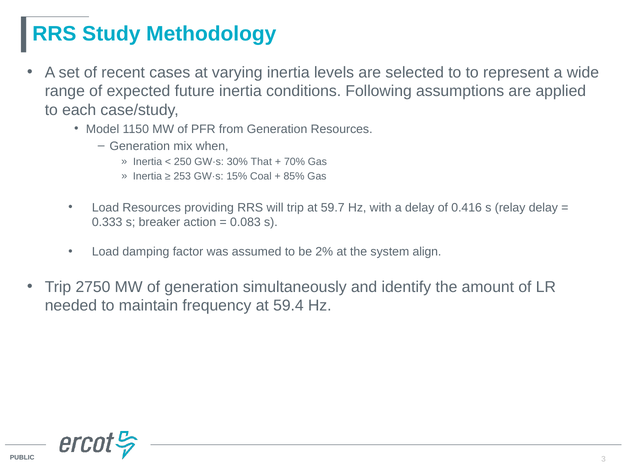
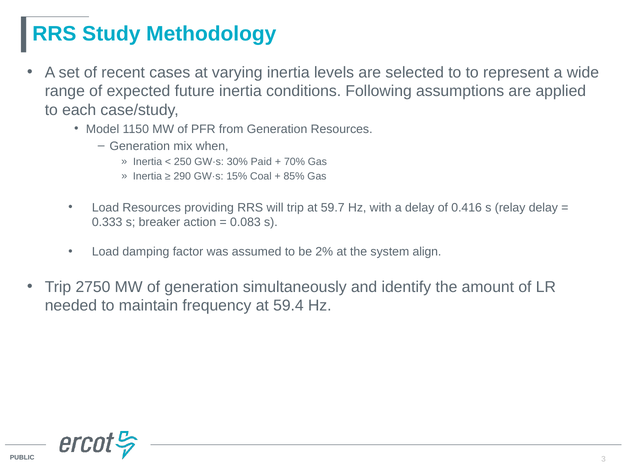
That: That -> Paid
253: 253 -> 290
